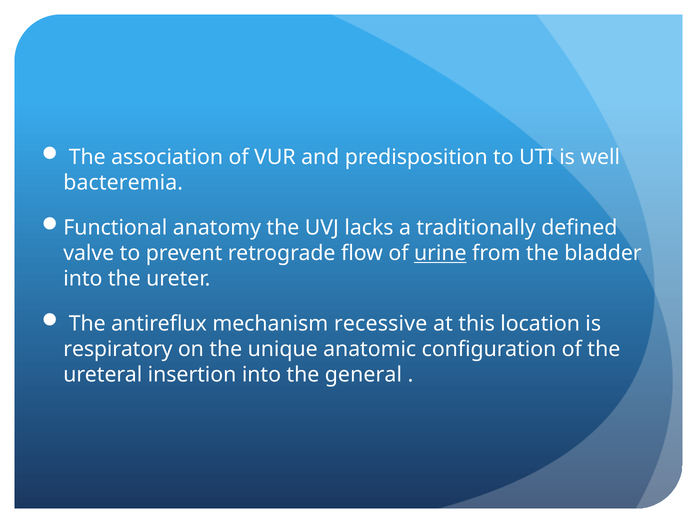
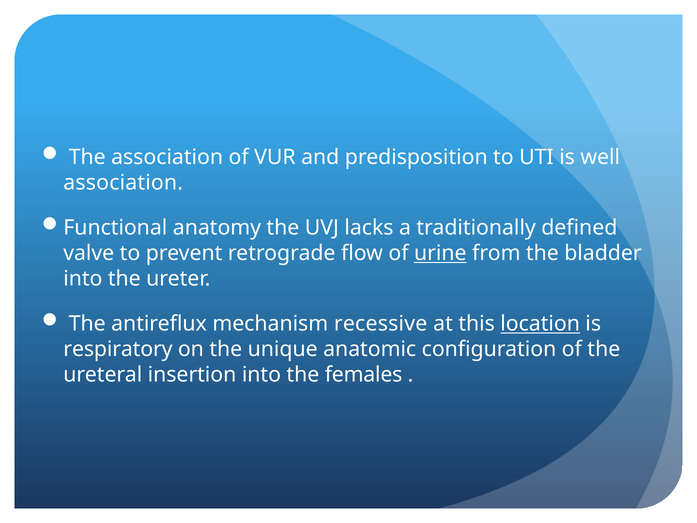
bacteremia at (123, 183): bacteremia -> association
location underline: none -> present
general: general -> females
